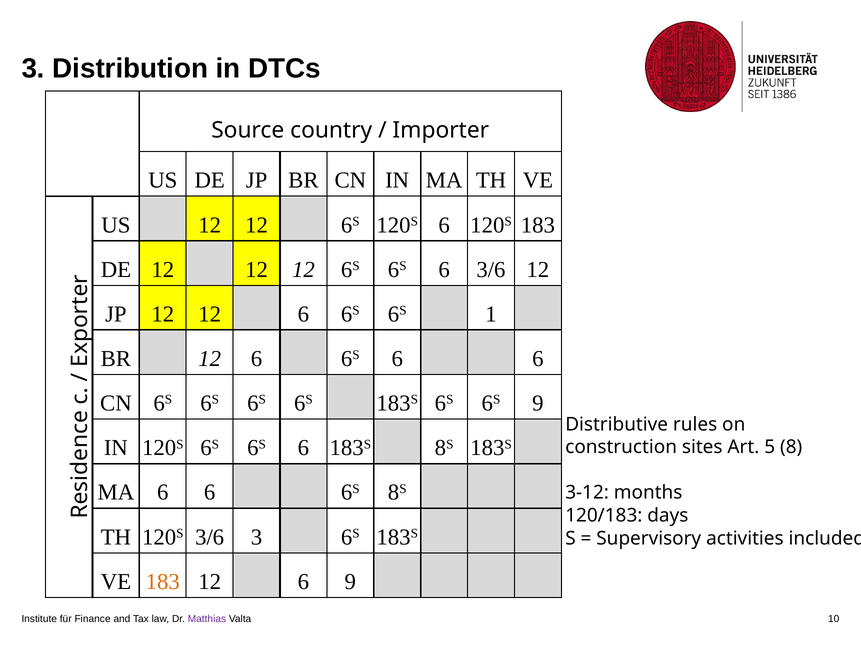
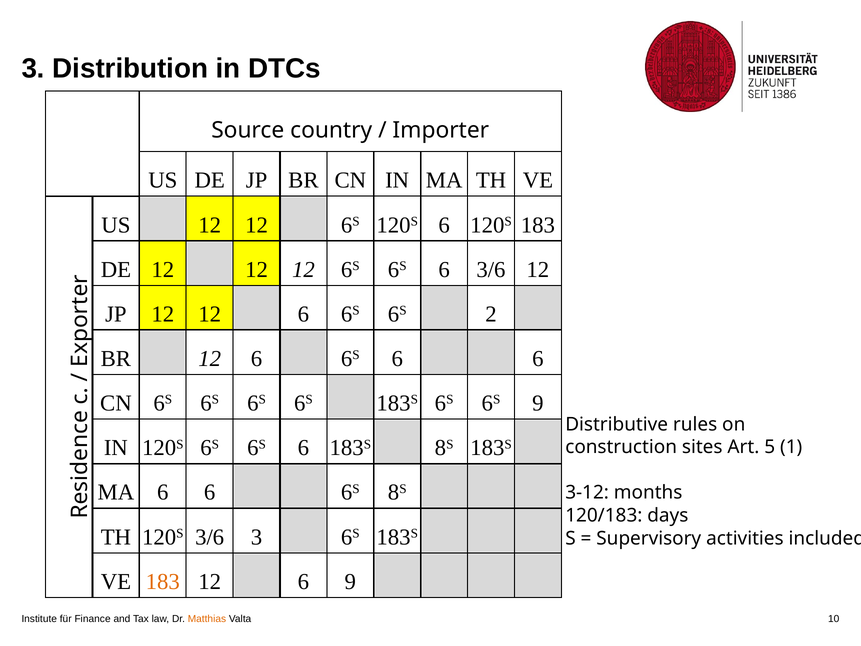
1: 1 -> 2
8: 8 -> 1
Matthias colour: purple -> orange
